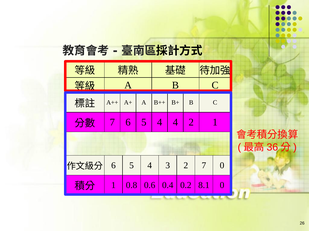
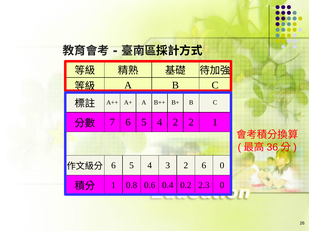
4 4: 4 -> 2
2 7: 7 -> 6
8.1: 8.1 -> 2.3
